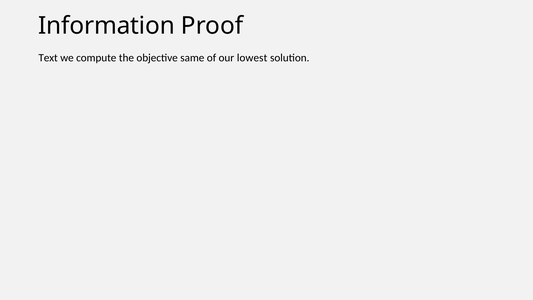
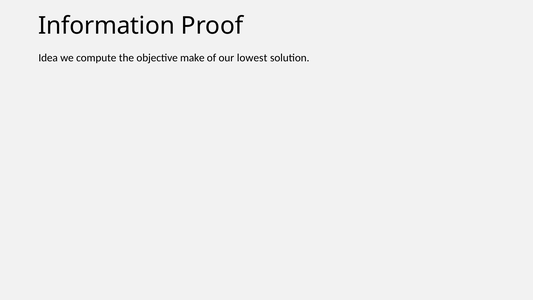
Text: Text -> Idea
same: same -> make
